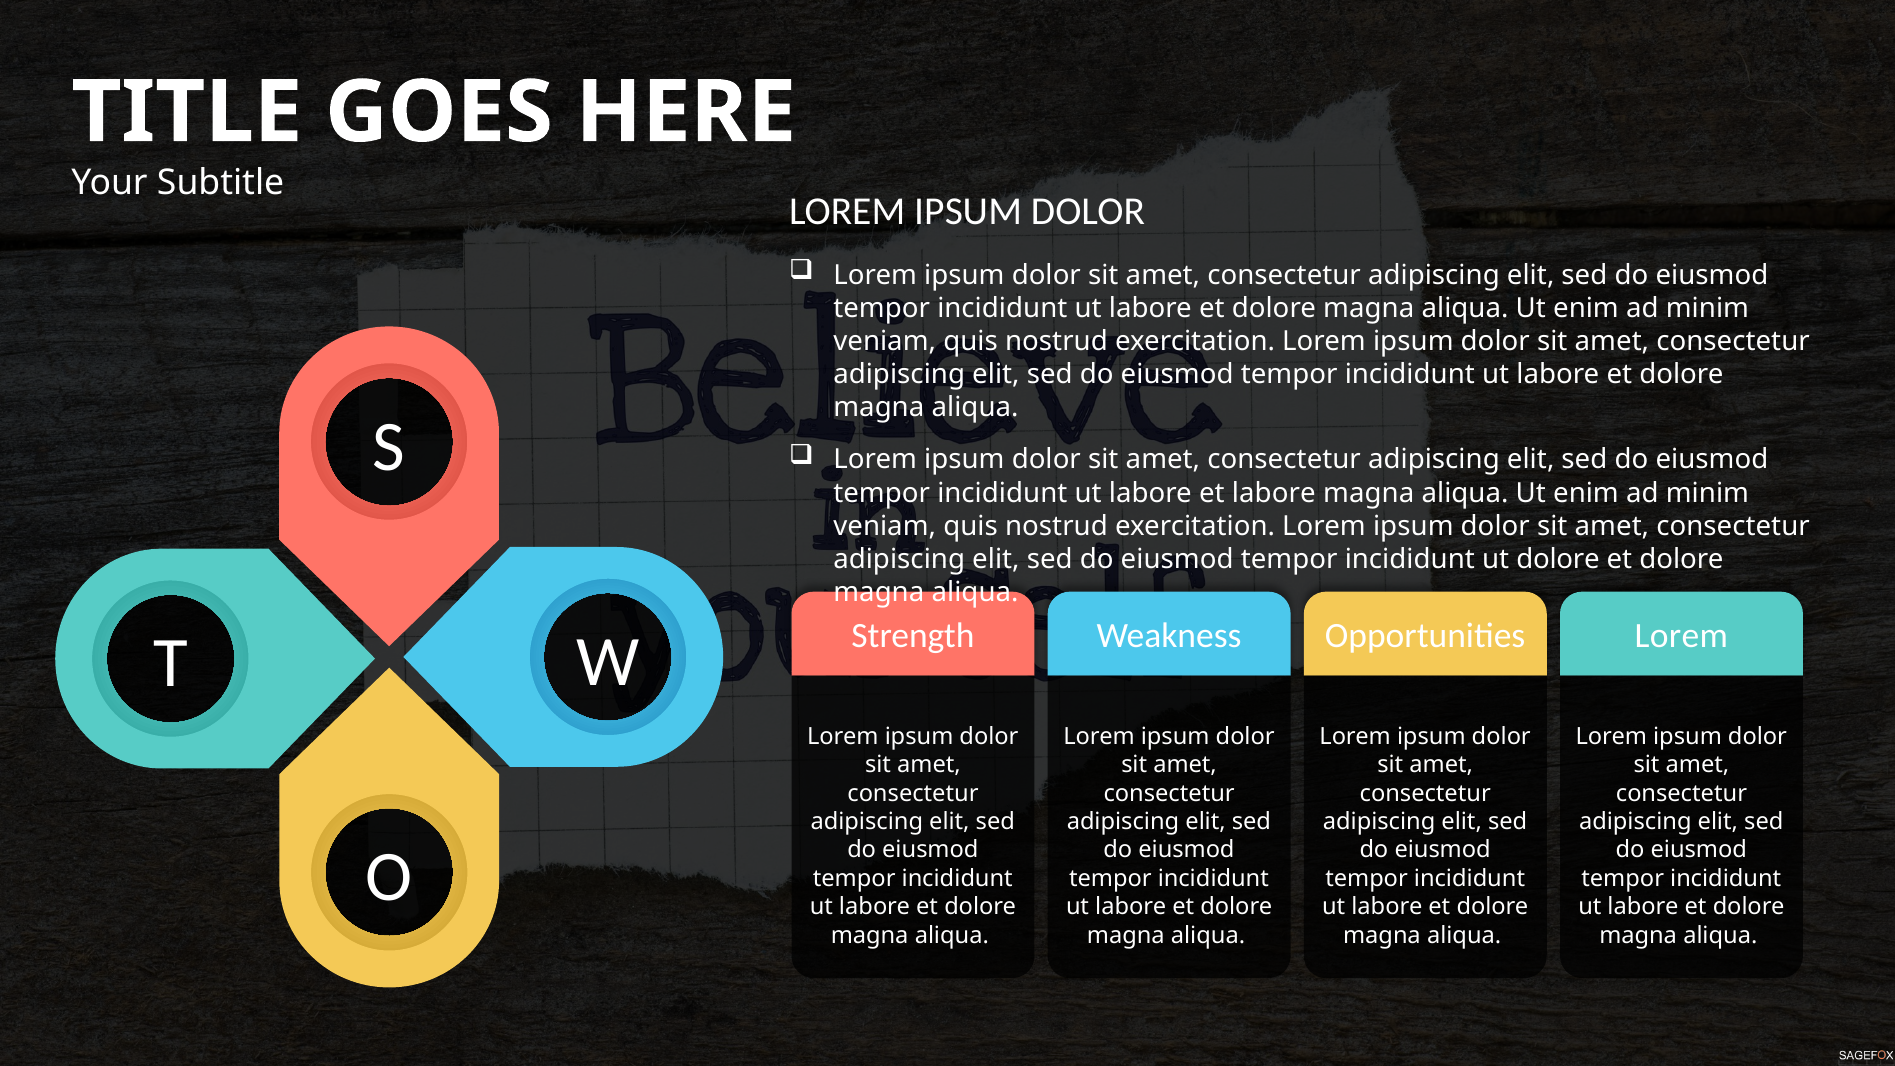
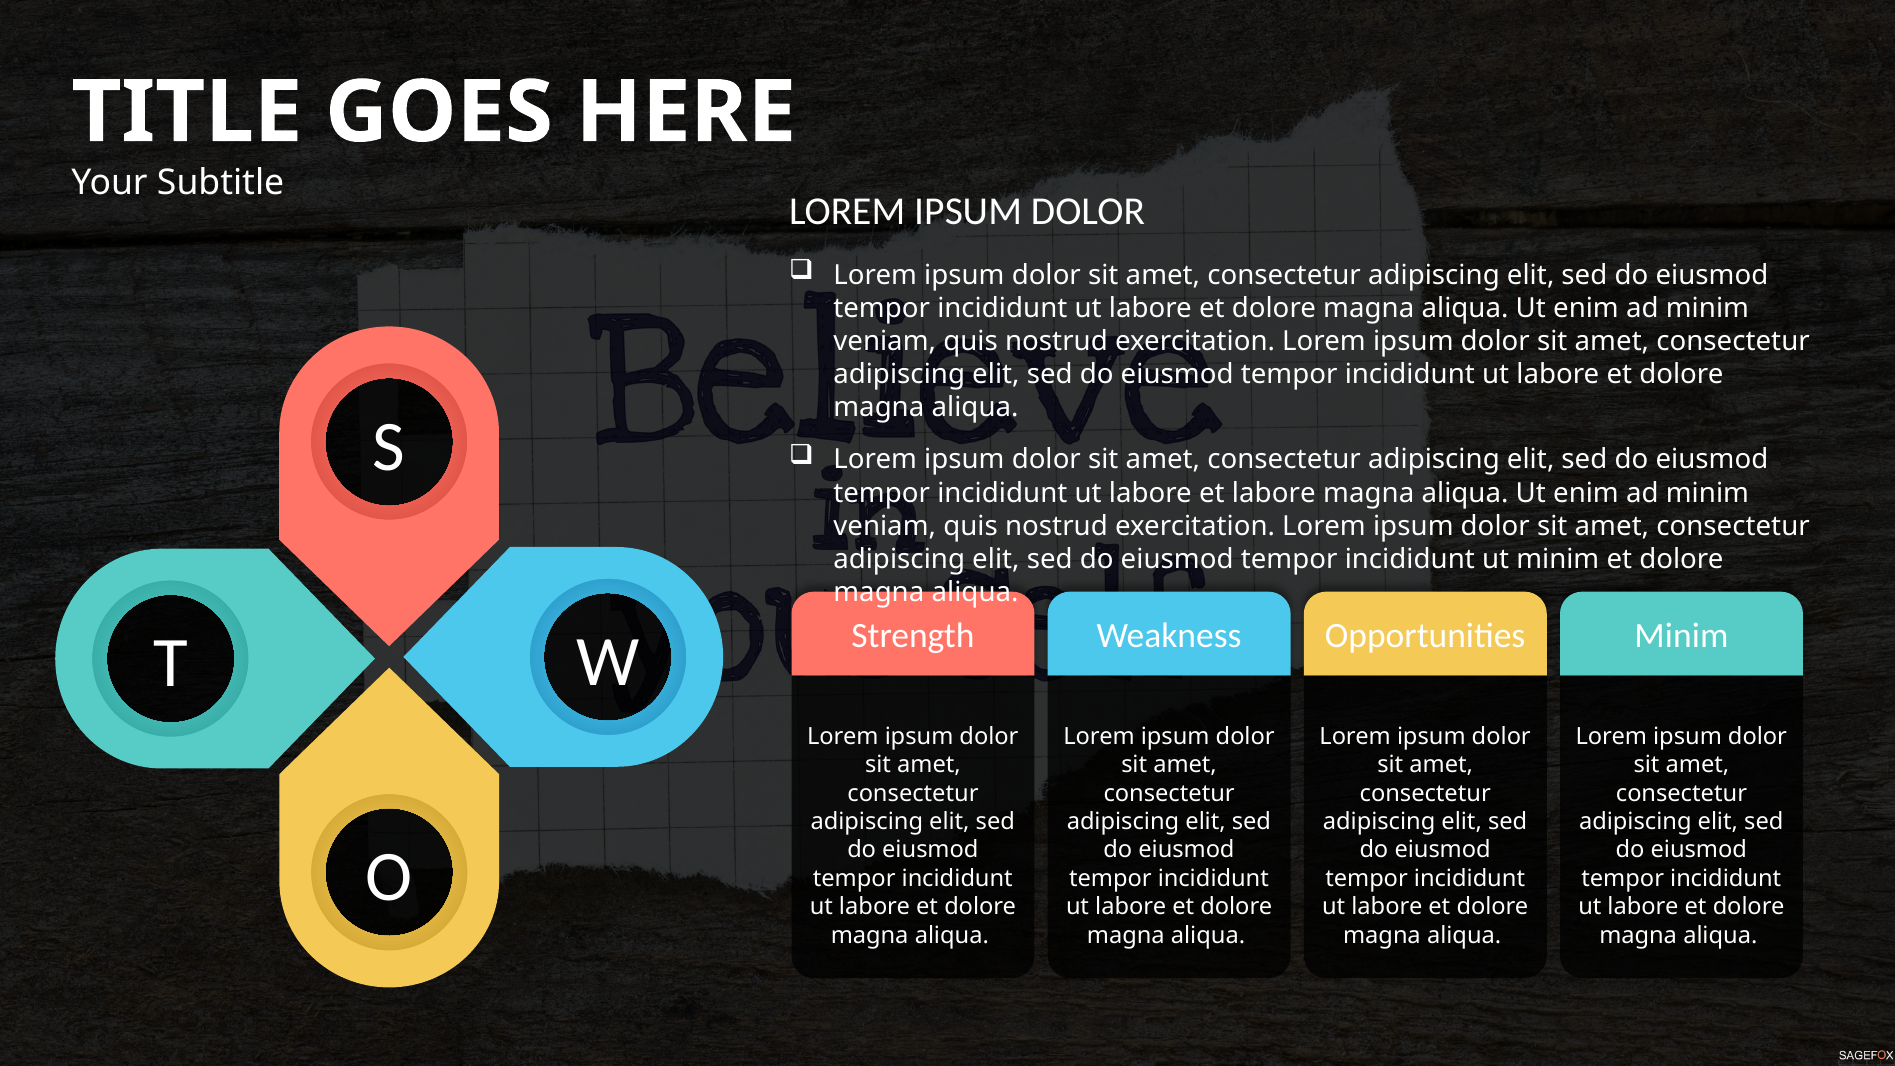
ut dolore: dolore -> minim
Lorem at (1681, 636): Lorem -> Minim
